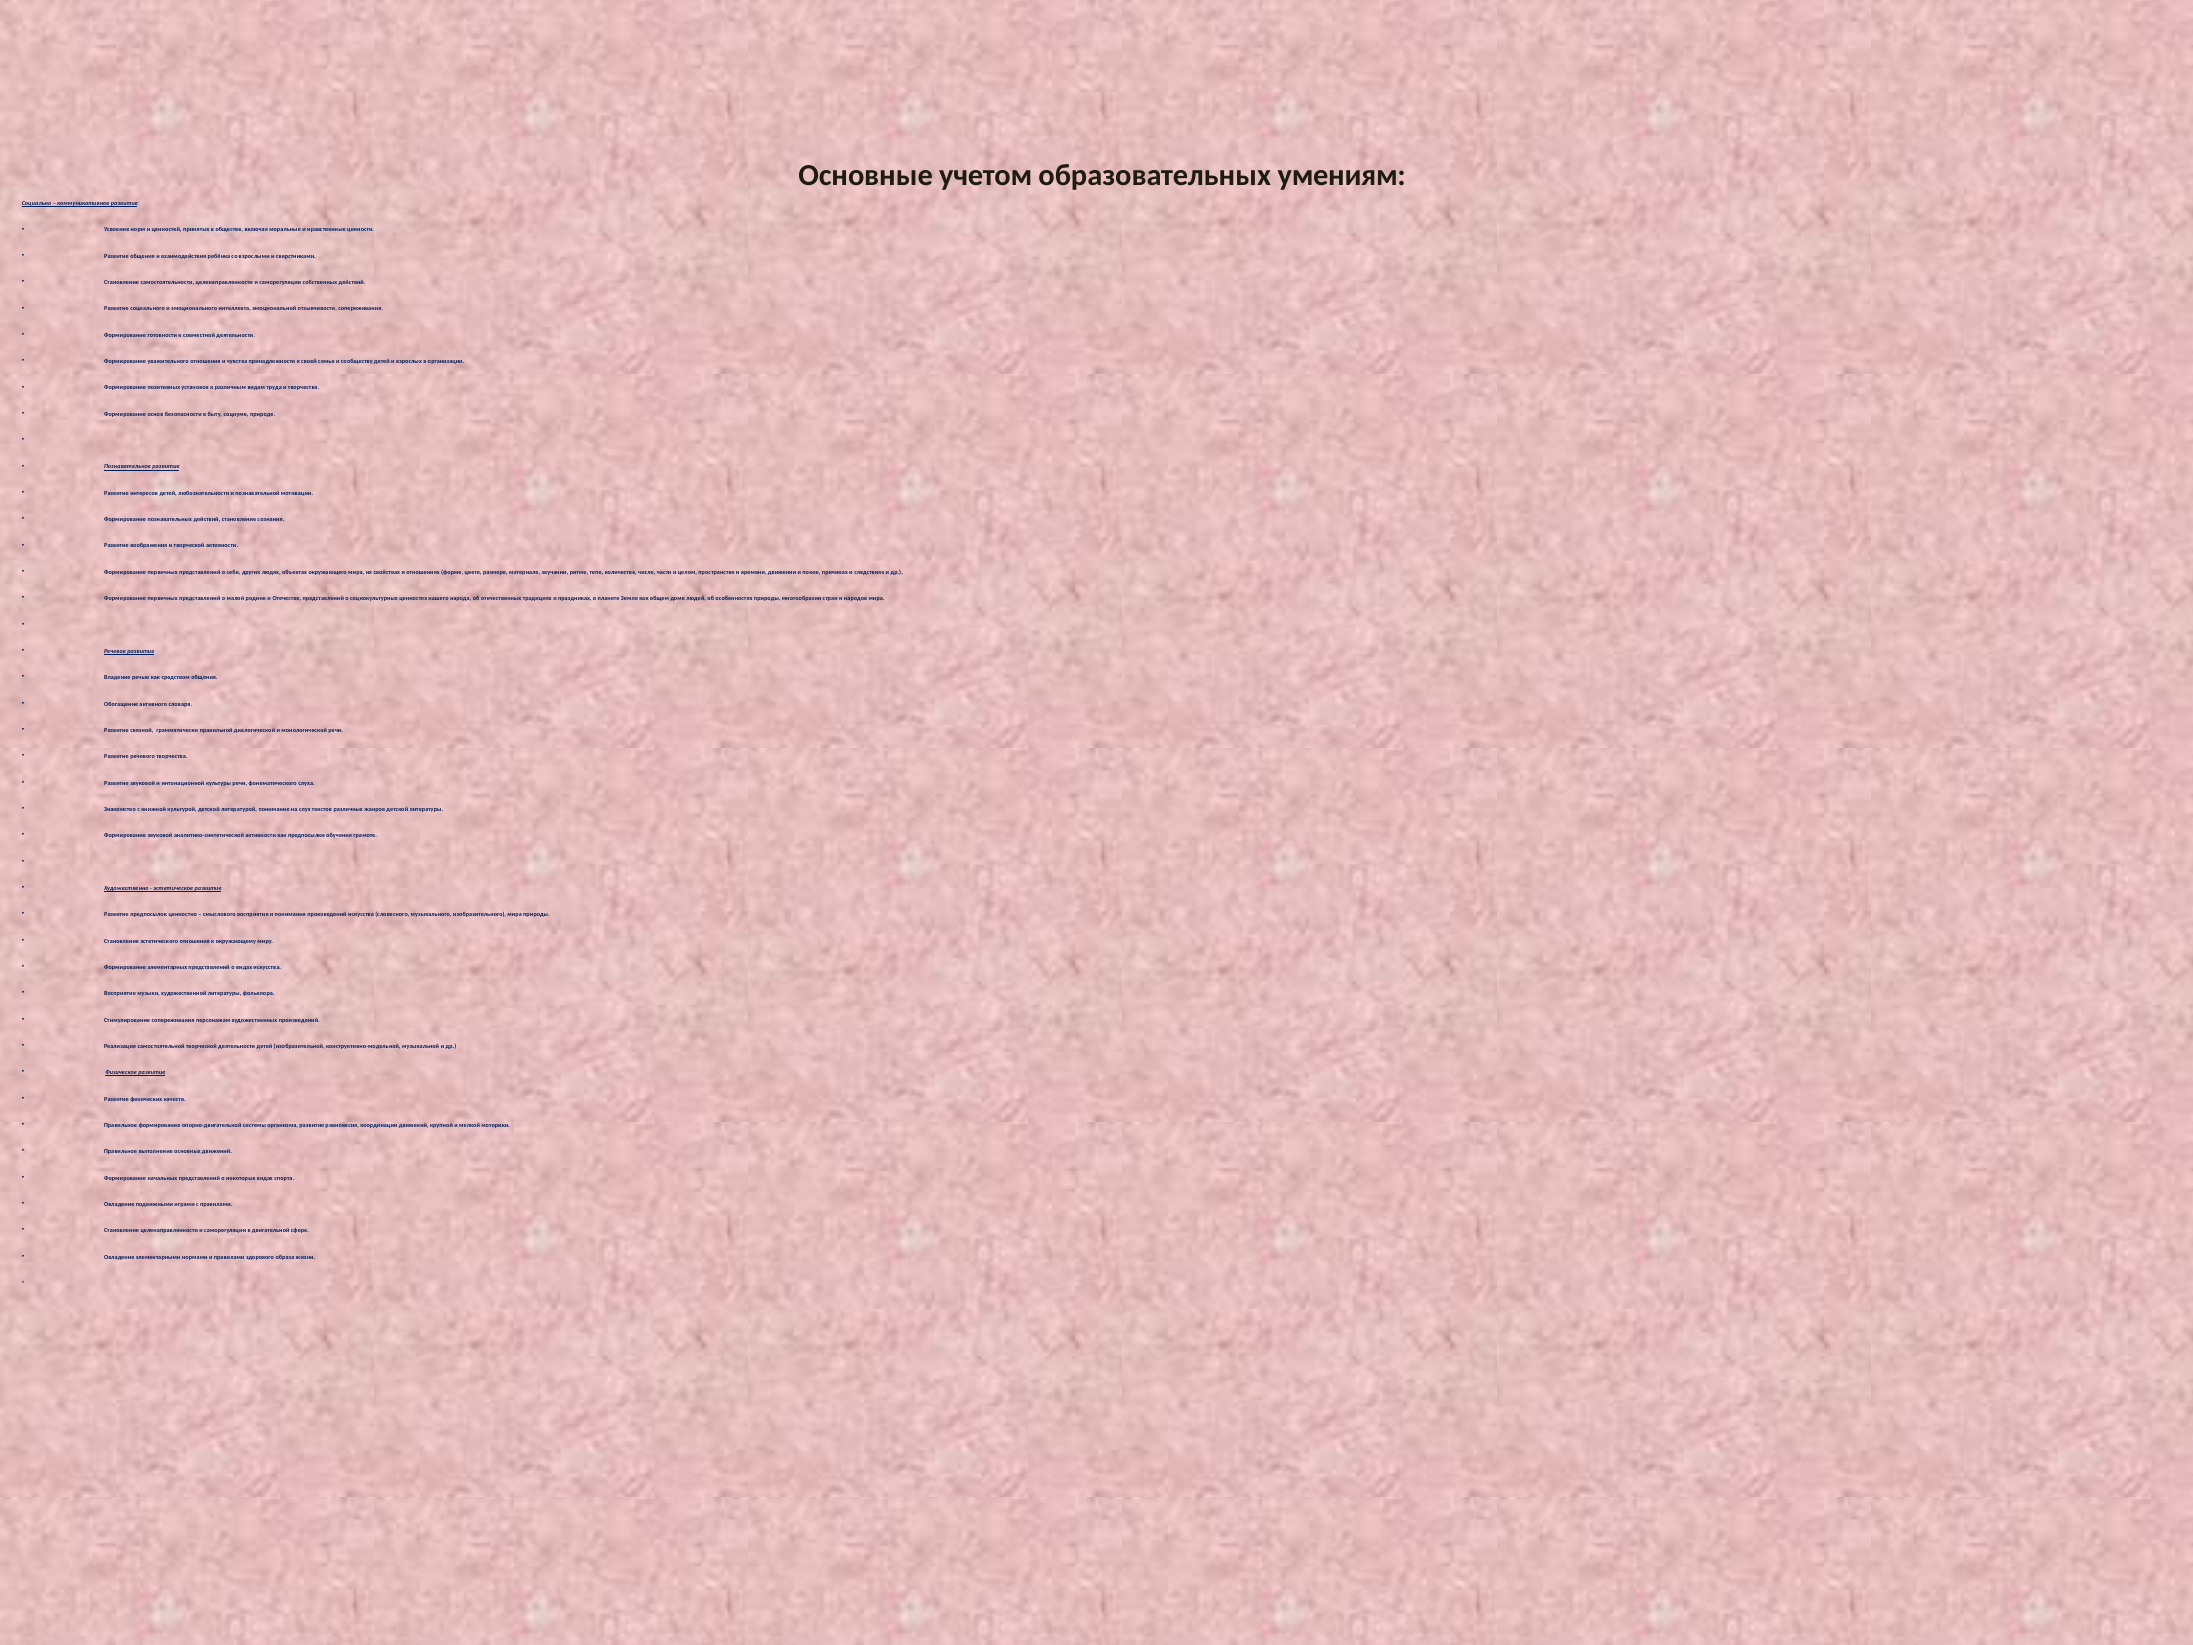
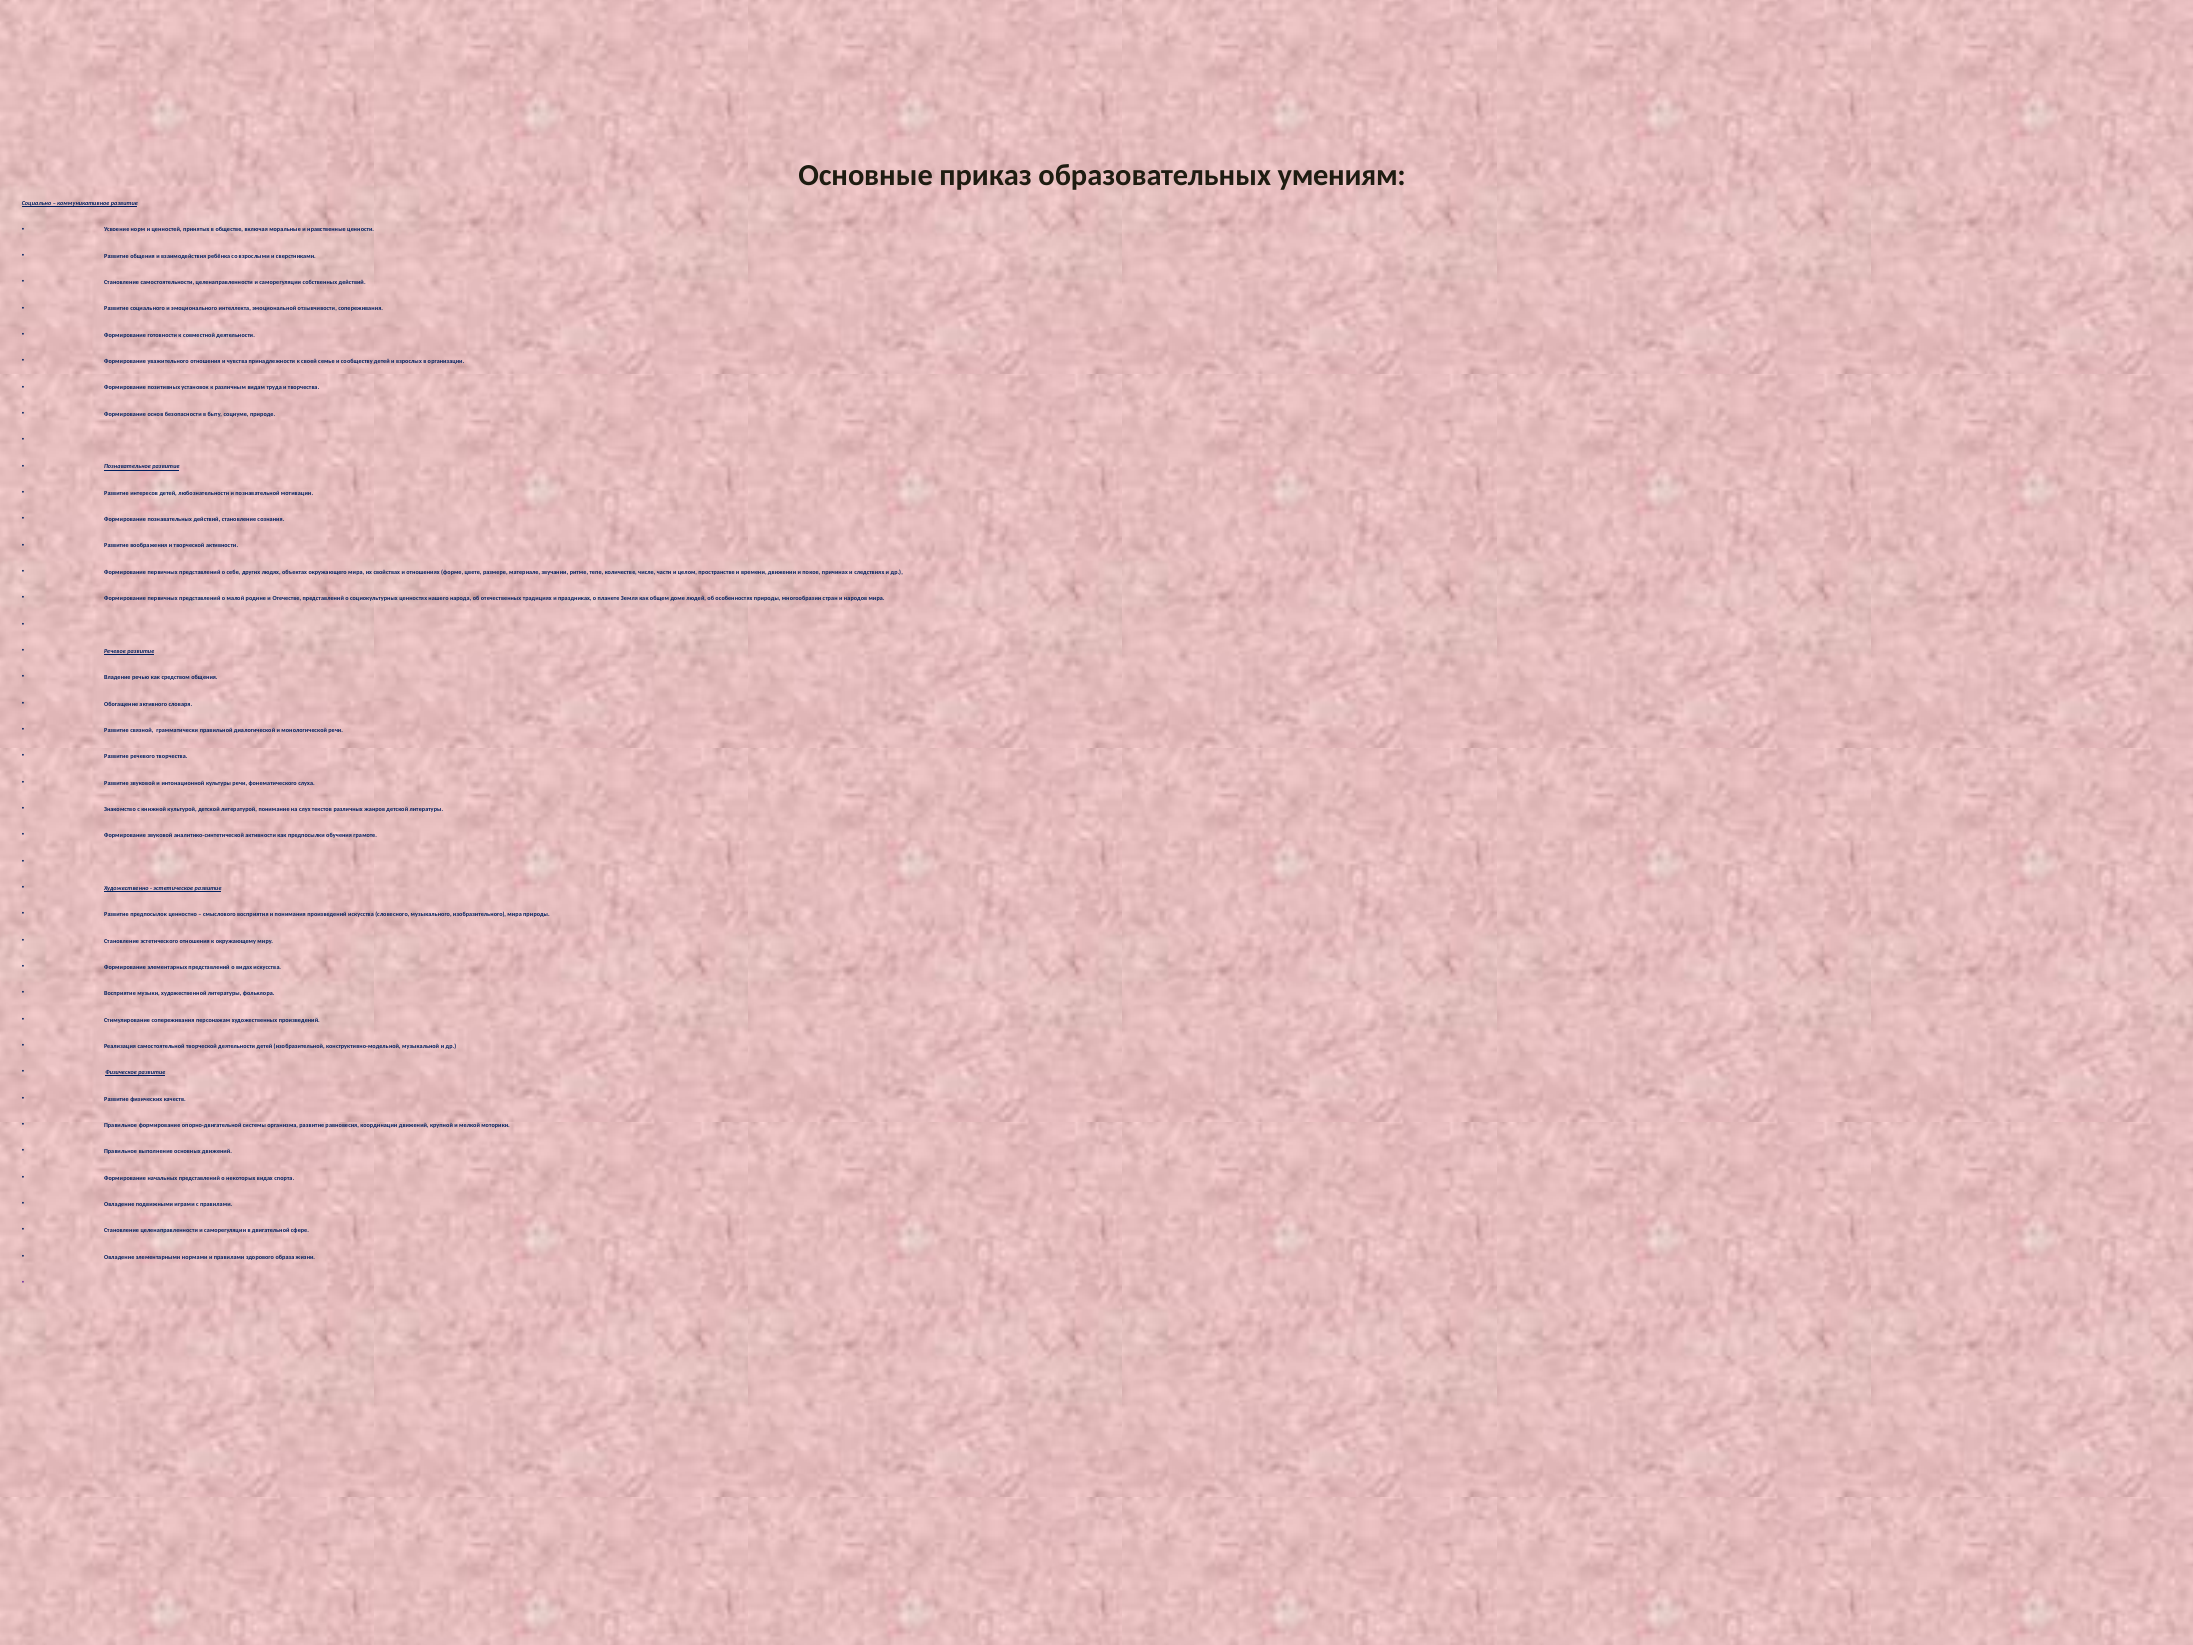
учетом: учетом -> приказ
